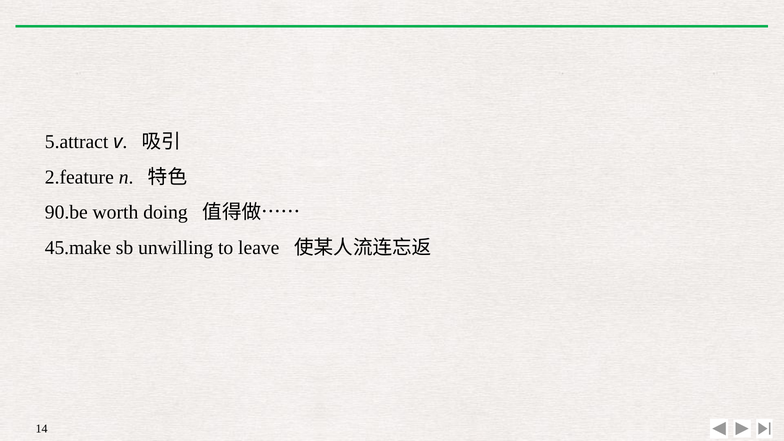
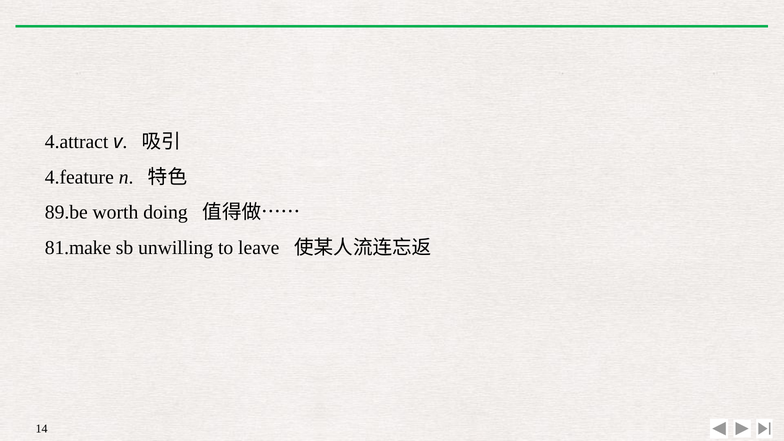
5.attract: 5.attract -> 4.attract
2.feature: 2.feature -> 4.feature
90.be: 90.be -> 89.be
45.make: 45.make -> 81.make
